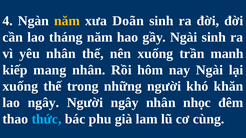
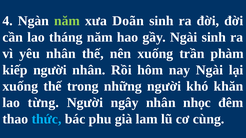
năm at (67, 21) colour: yellow -> light green
manh: manh -> phàm
kiếp mang: mang -> người
lao ngây: ngây -> từng
